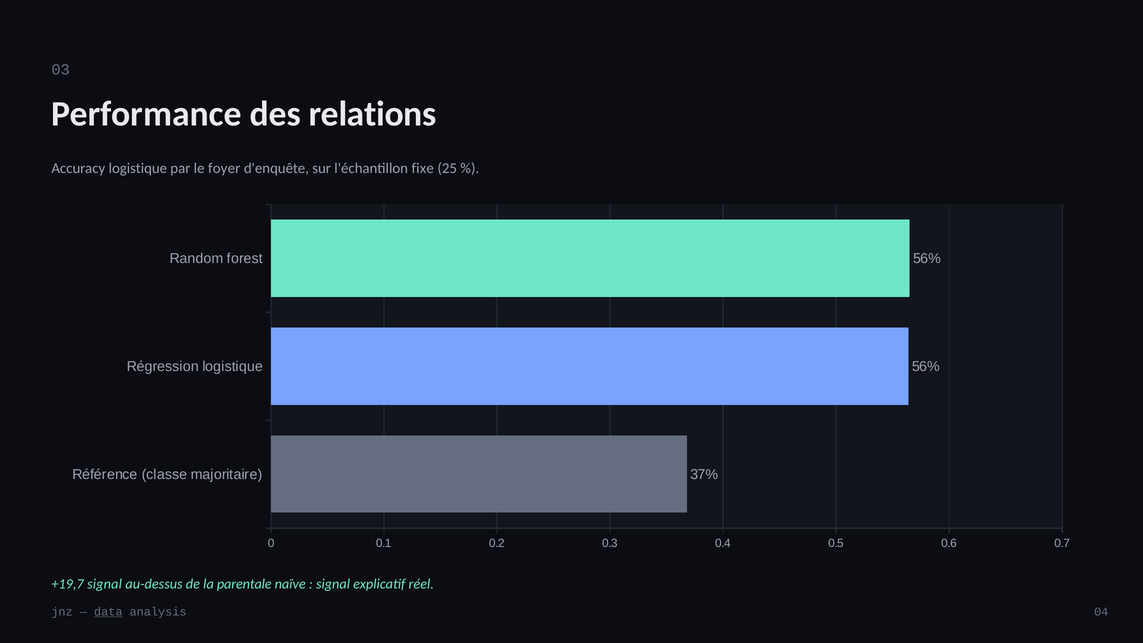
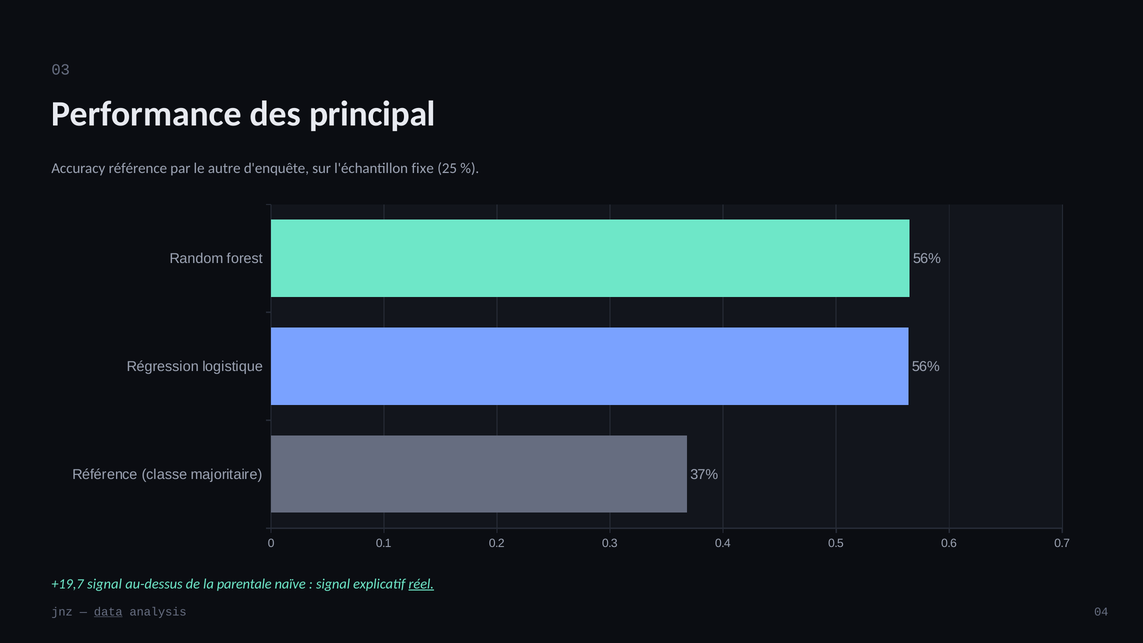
relations: relations -> principal
Accuracy logistique: logistique -> référence
foyer: foyer -> autre
réel underline: none -> present
